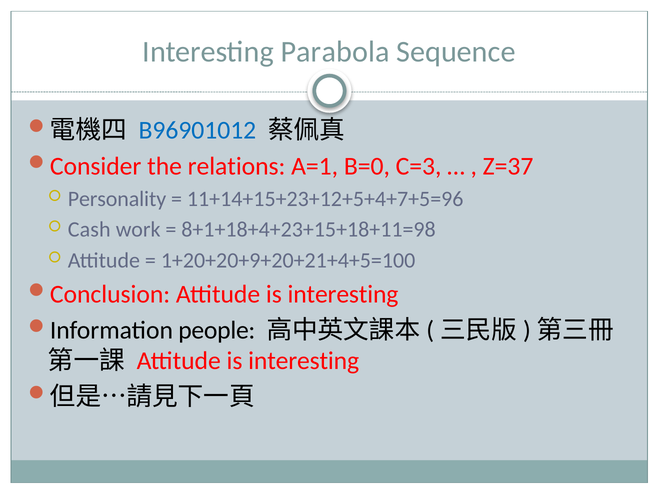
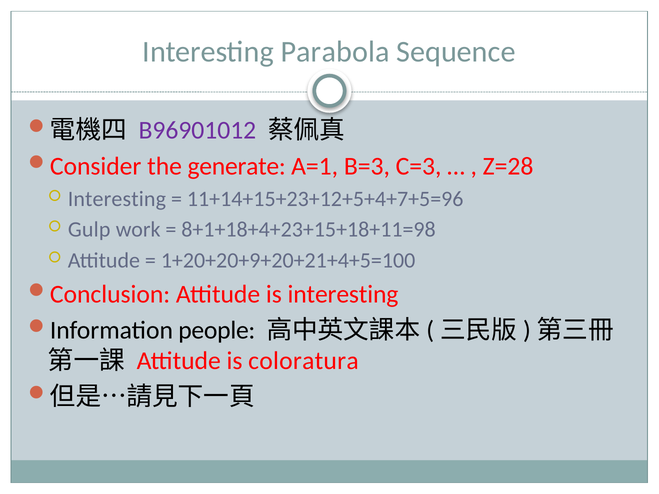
B96901012 colour: blue -> purple
relations: relations -> generate
B=0: B=0 -> B=3
Z=37: Z=37 -> Z=28
Personality at (117, 199): Personality -> Interesting
Cash: Cash -> Gulp
interesting at (304, 361): interesting -> coloratura
